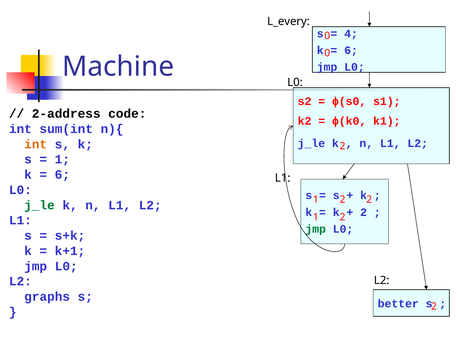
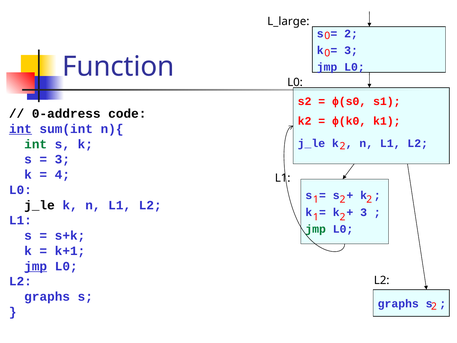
L_every: L_every -> L_large
4 at (351, 34): 4 -> 2
6 at (351, 50): 6 -> 3
Machine: Machine -> Function
2-address: 2-address -> 0-address
int at (20, 129) underline: none -> present
int at (36, 144) colour: orange -> green
1 at (62, 159): 1 -> 3
6 at (62, 175): 6 -> 4
j_le at (39, 205) colour: green -> black
2 at (364, 212): 2 -> 3
jmp at (36, 266) underline: none -> present
better at (398, 304): better -> graphs
